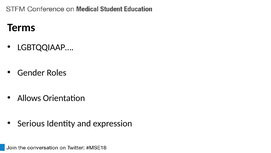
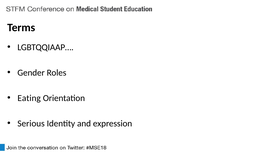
Allows: Allows -> Eating
